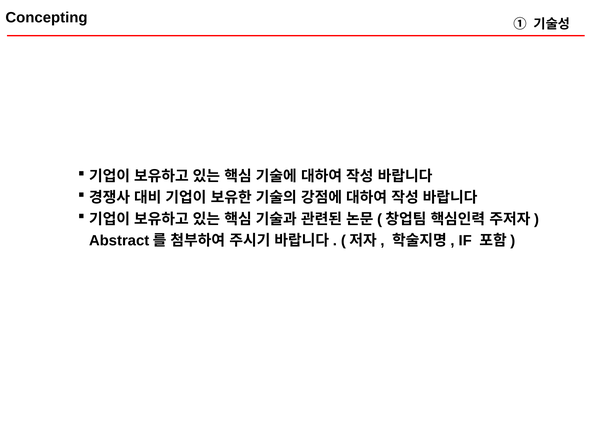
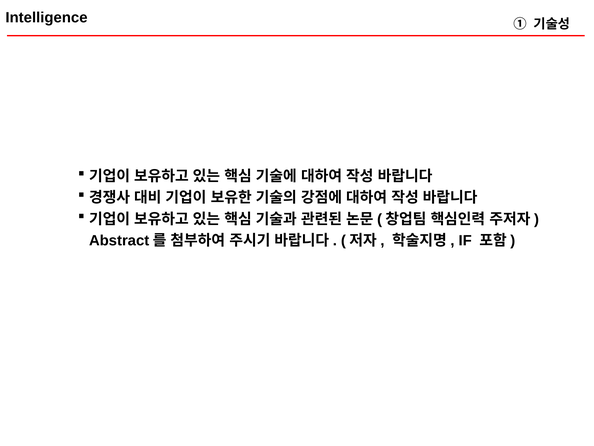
Concepting: Concepting -> Intelligence
